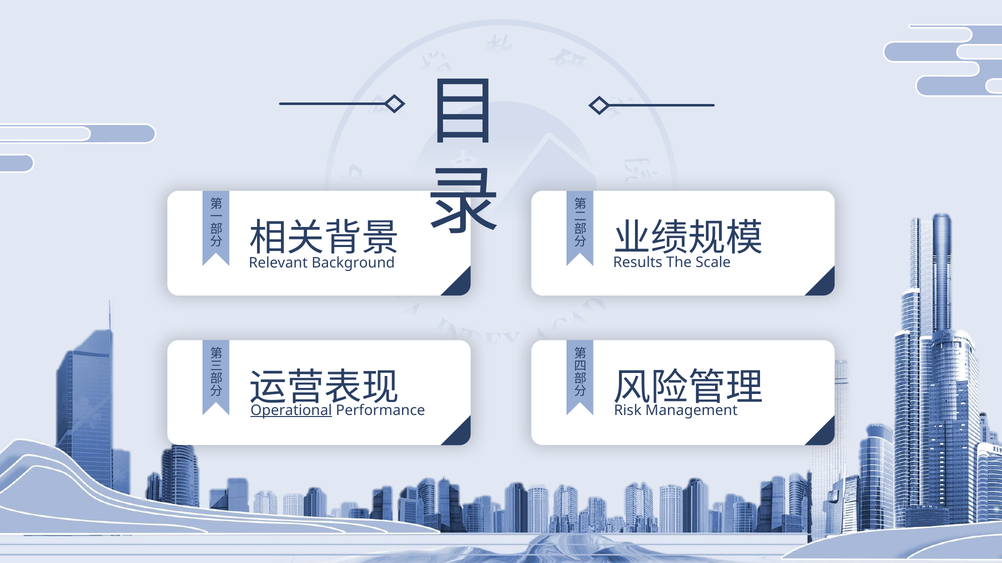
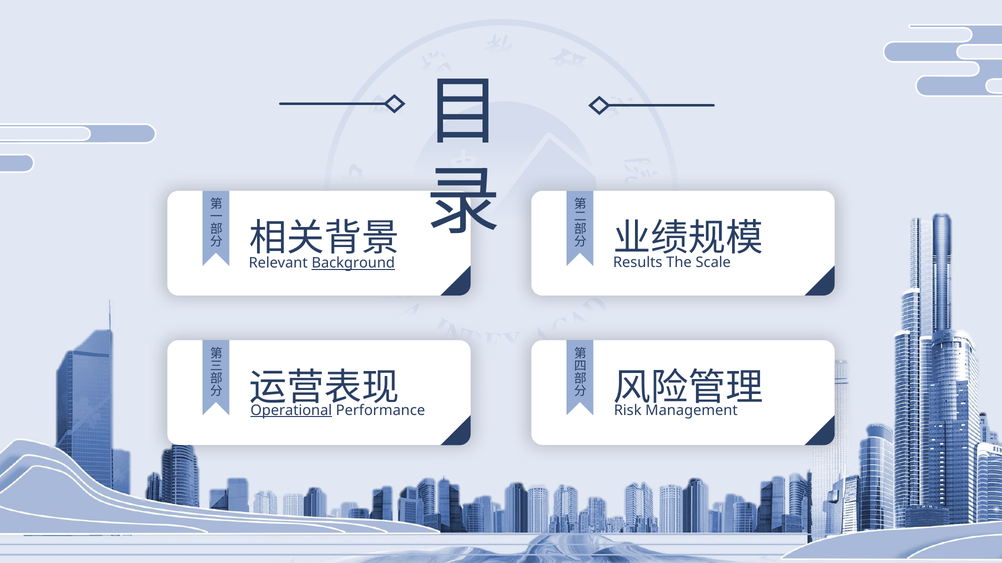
Background underline: none -> present
